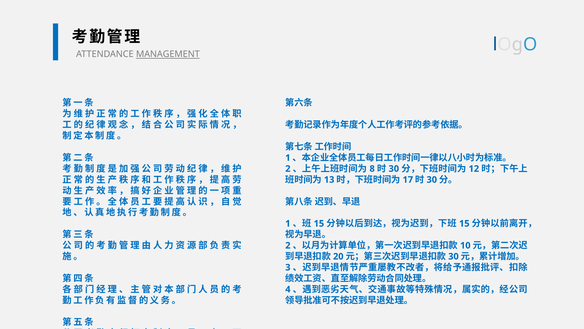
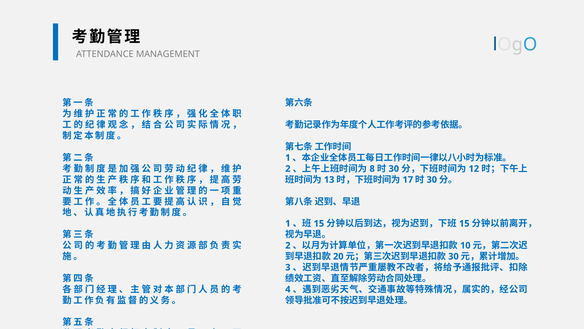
MANAGEMENT underline: present -> none
